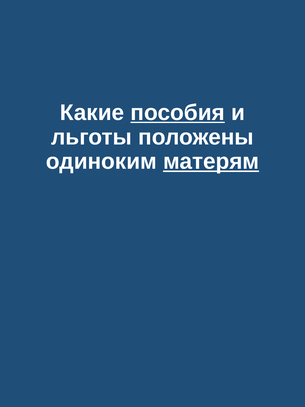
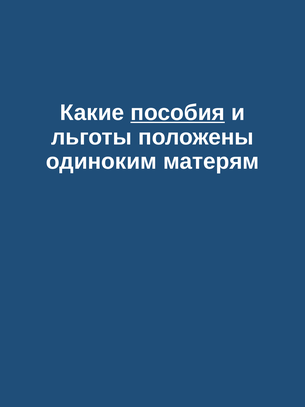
матерям underline: present -> none
